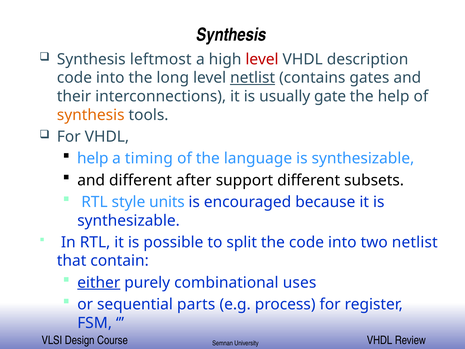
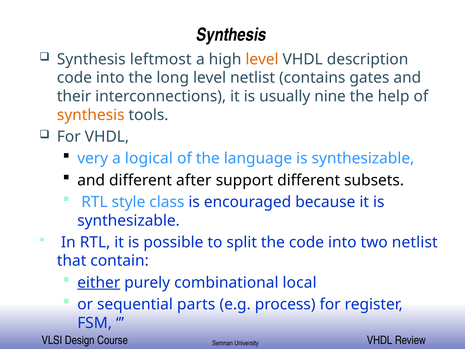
level at (262, 59) colour: red -> orange
netlist at (253, 78) underline: present -> none
gate: gate -> nine
help at (93, 158): help -> very
timing: timing -> logical
units: units -> class
uses: uses -> local
